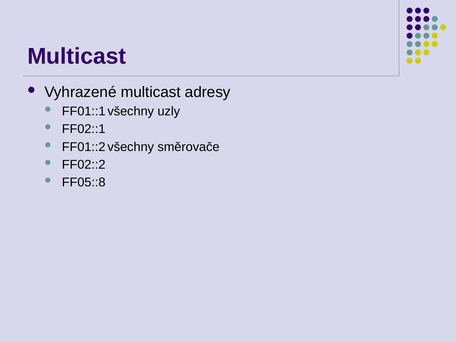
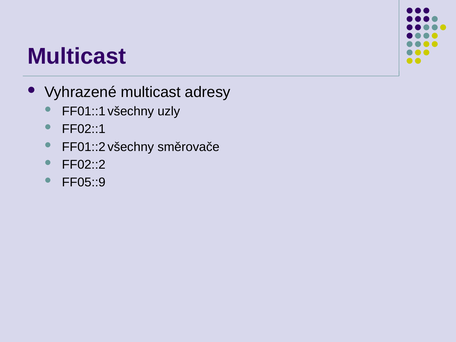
FF05::8: FF05::8 -> FF05::9
